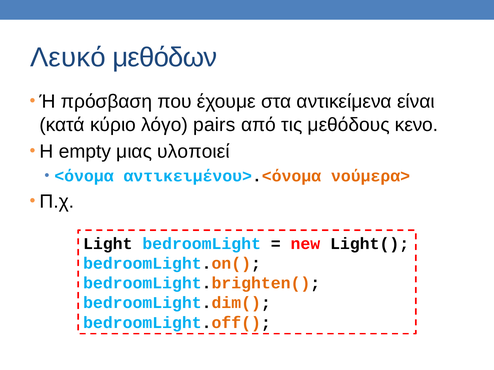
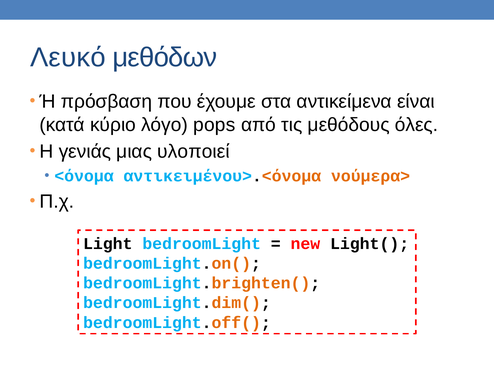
pairs: pairs -> pops
κενο: κενο -> όλες
empty: empty -> γενιάς
